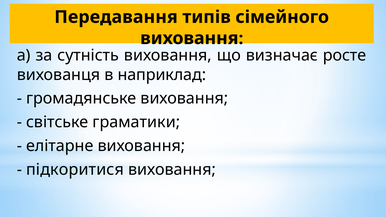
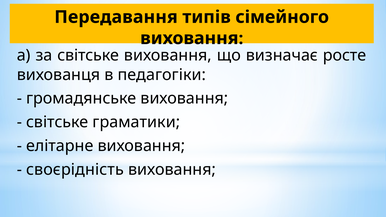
за сутність: сутність -> світське
наприклад: наприклад -> педагогіки
підкоритися: підкоритися -> своєрідність
